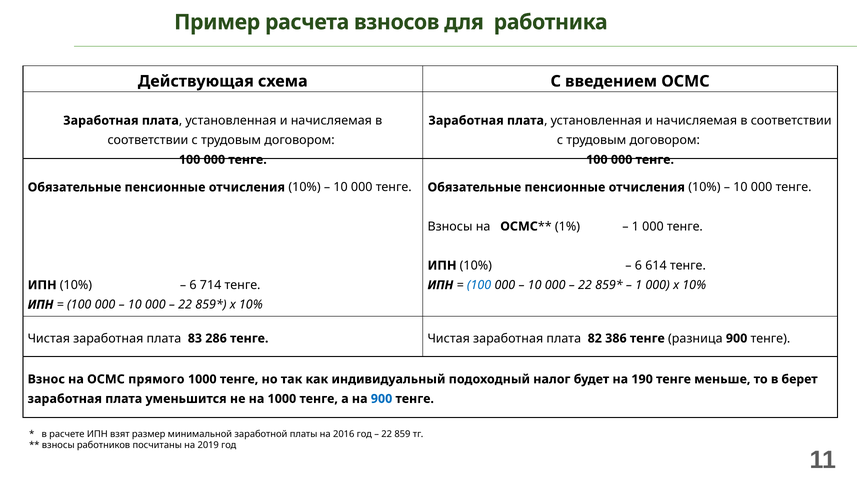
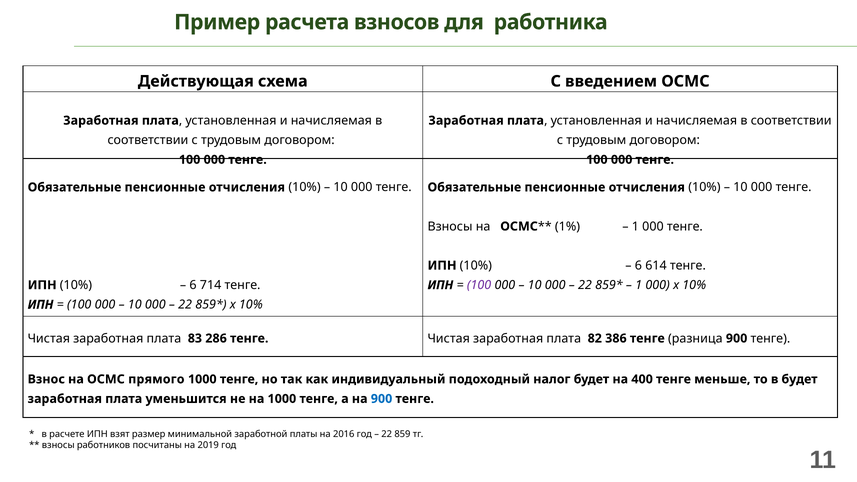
100 at (479, 285) colour: blue -> purple
190: 190 -> 400
в берет: берет -> будет
